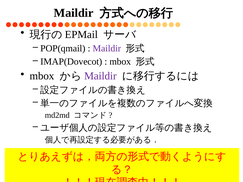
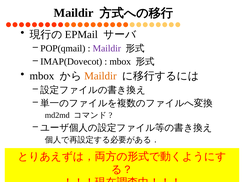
Maildir at (100, 76) colour: purple -> orange
